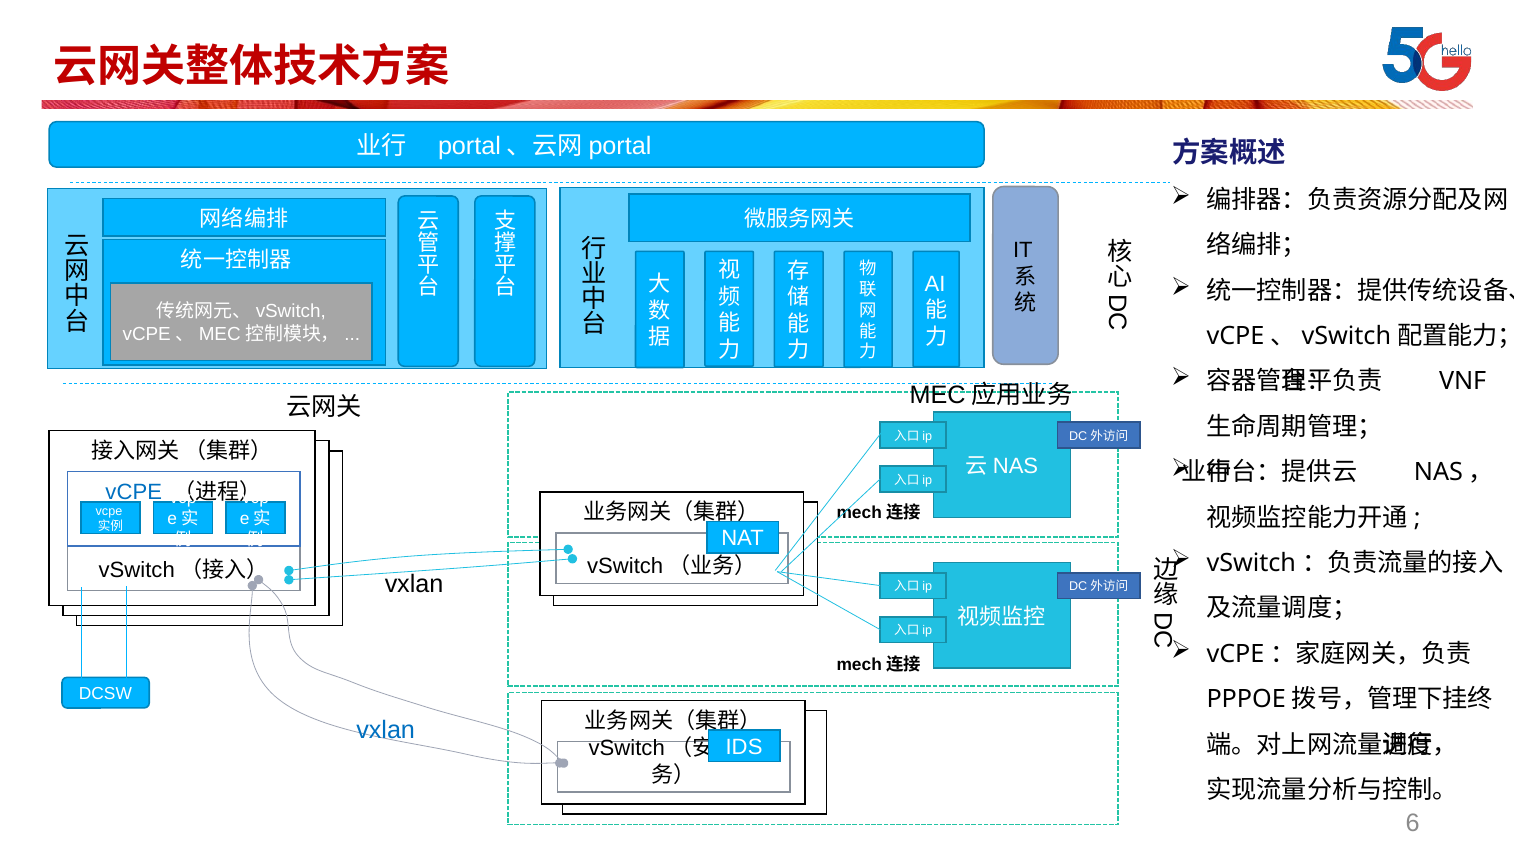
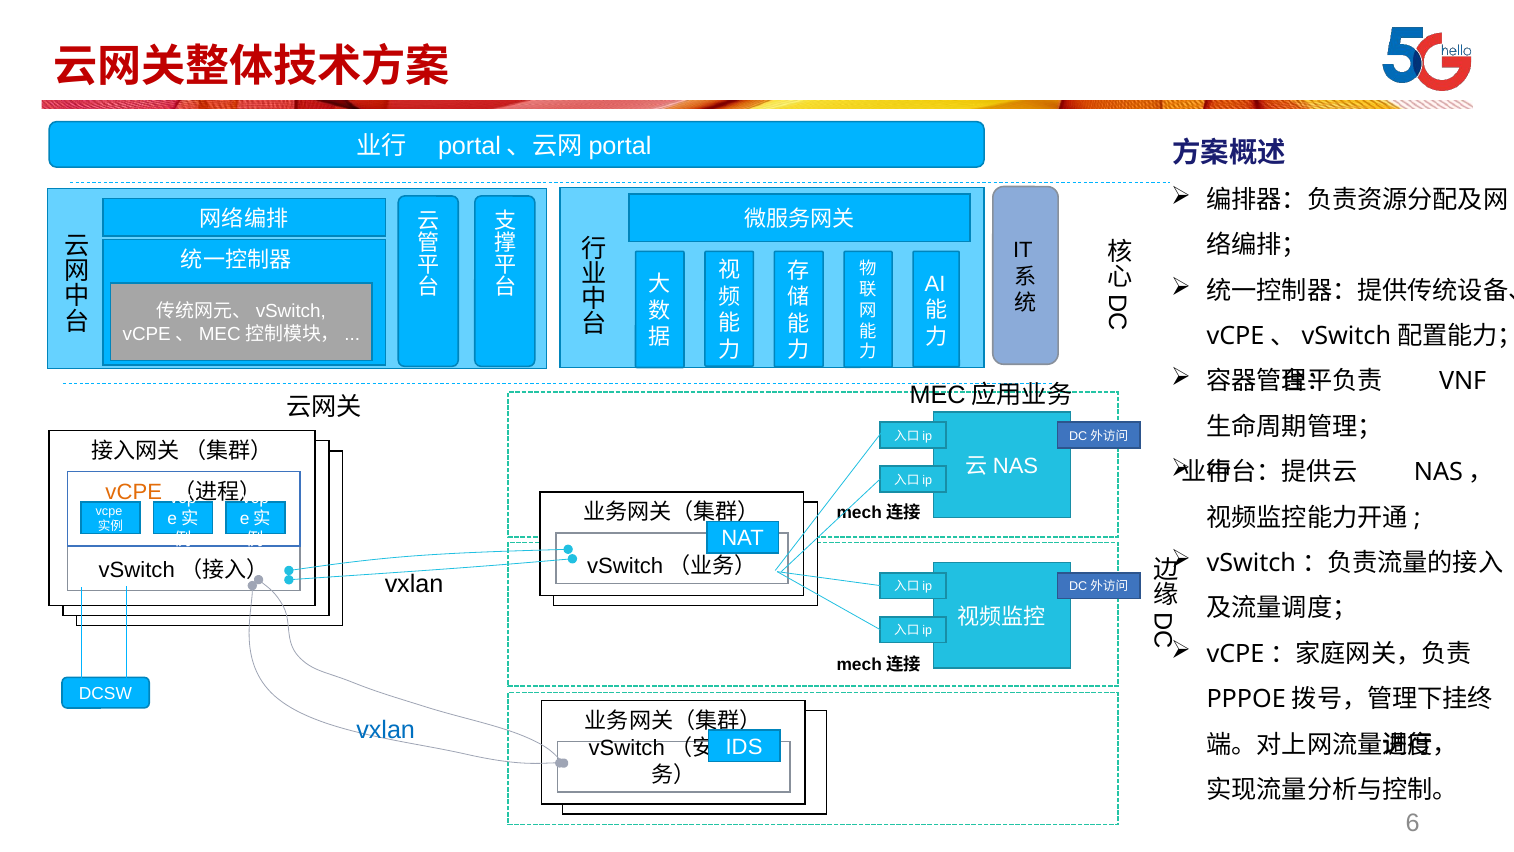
vCPE at (134, 492) colour: blue -> orange
